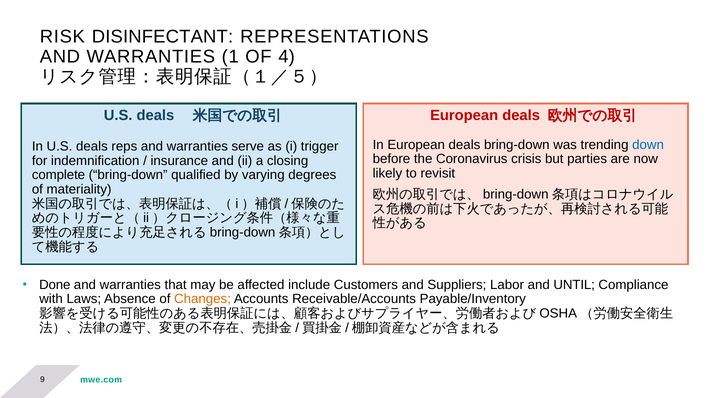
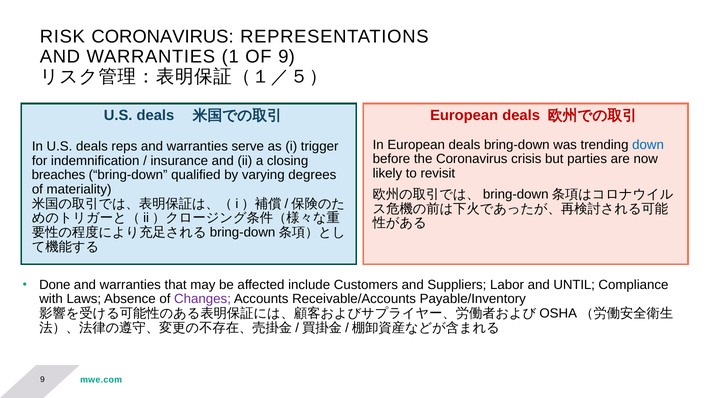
RISK DISINFECTANT: DISINFECTANT -> CORONAVIRUS
OF 4: 4 -> 9
complete: complete -> breaches
Changes colour: orange -> purple
